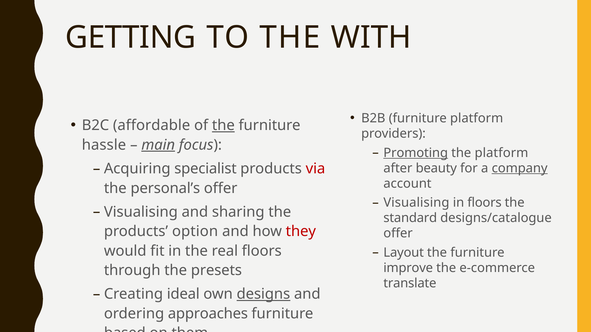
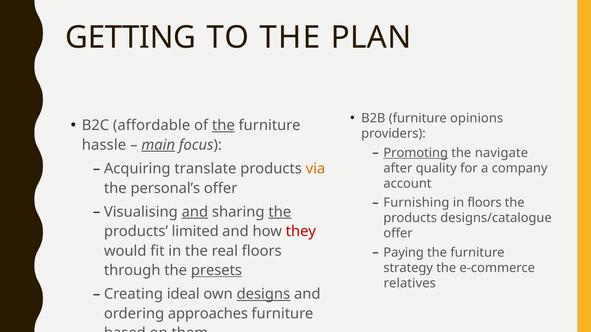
WITH: WITH -> PLAN
furniture platform: platform -> opinions
the platform: platform -> navigate
specialist: specialist -> translate
via colour: red -> orange
beauty: beauty -> quality
company underline: present -> none
Visualising at (416, 203): Visualising -> Furnishing
and at (195, 212) underline: none -> present
the at (280, 212) underline: none -> present
standard at (410, 218): standard -> products
option: option -> limited
Layout: Layout -> Paying
improve: improve -> strategy
presets underline: none -> present
translate: translate -> relatives
